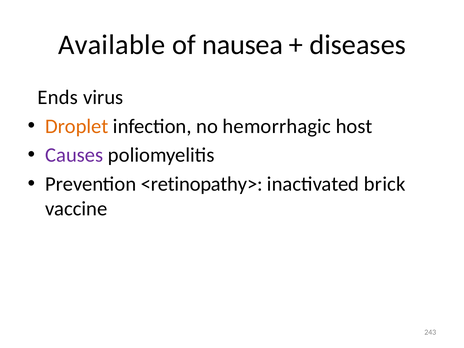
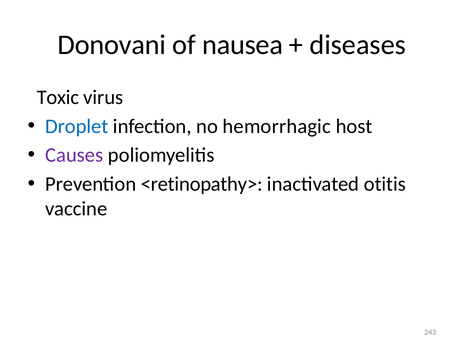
Available: Available -> Donovani
Ends: Ends -> Toxic
Droplet colour: orange -> blue
brick: brick -> otitis
